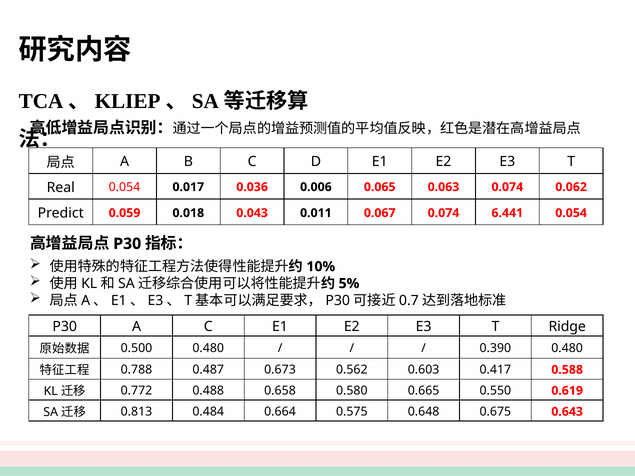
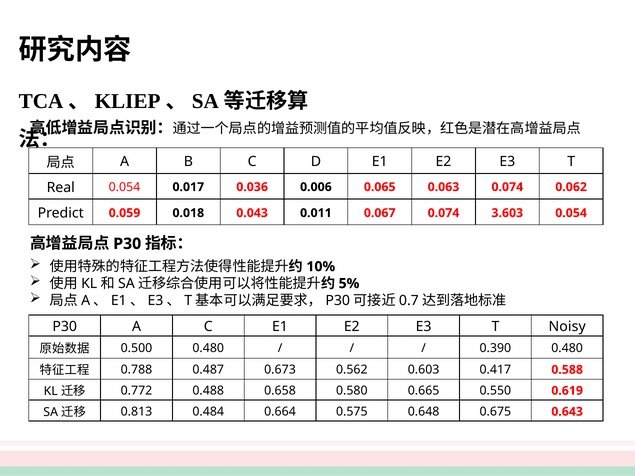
6.441: 6.441 -> 3.603
Ridge: Ridge -> Noisy
